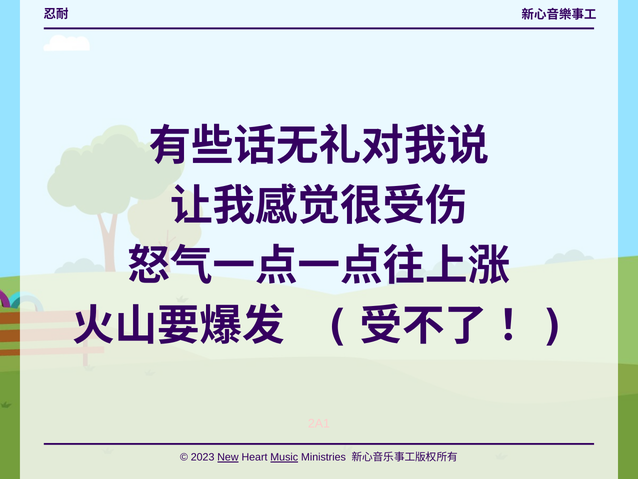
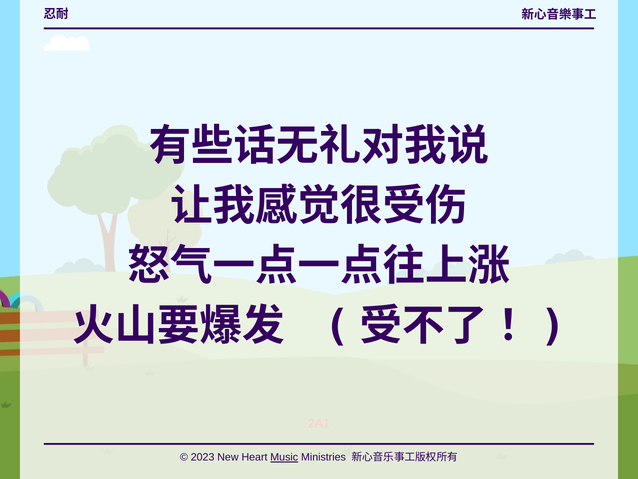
New underline: present -> none
